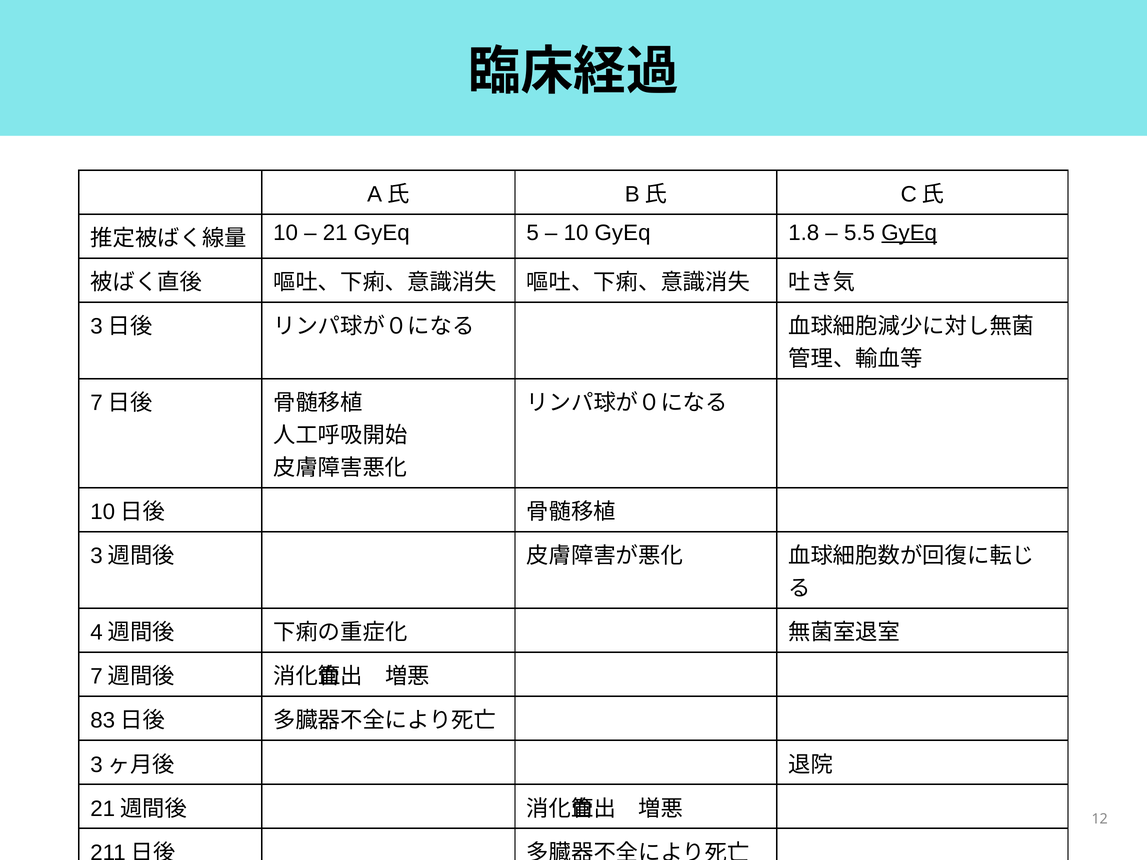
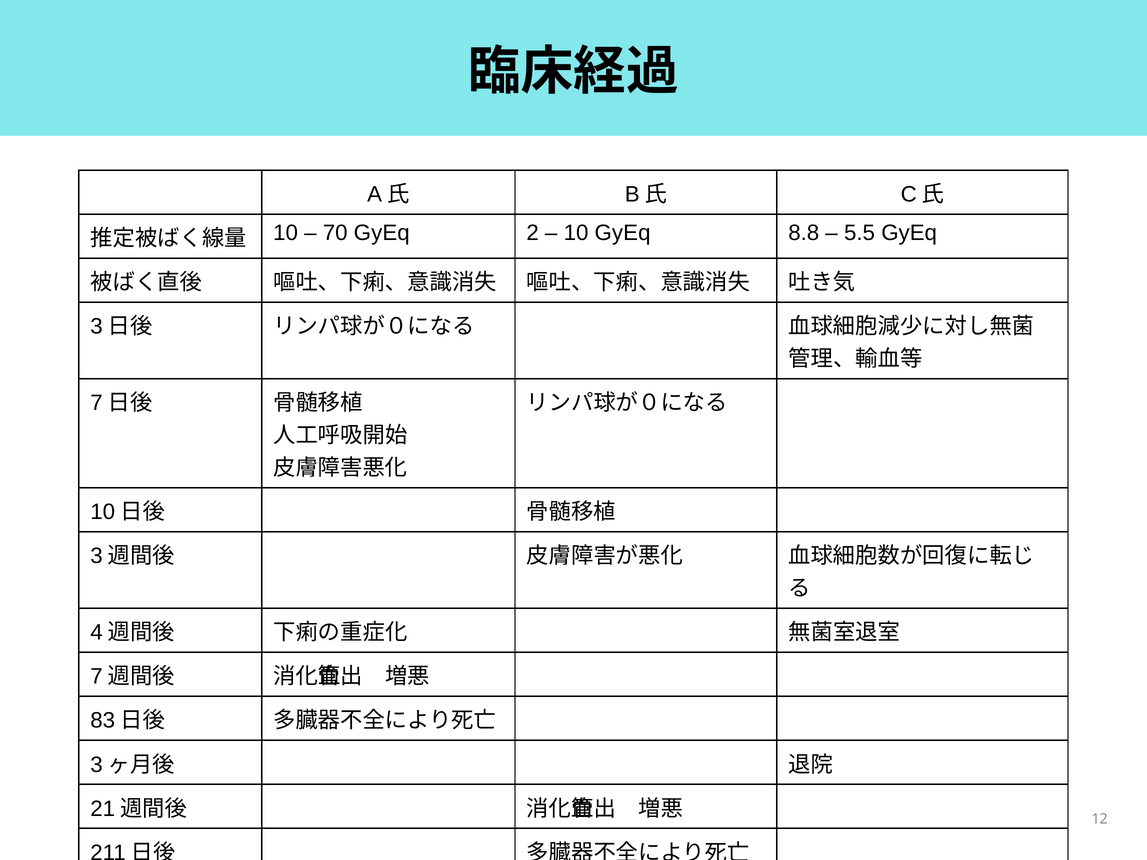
21: 21 -> 70
5: 5 -> 2
1.8: 1.8 -> 8.8
GyEq at (909, 233) underline: present -> none
